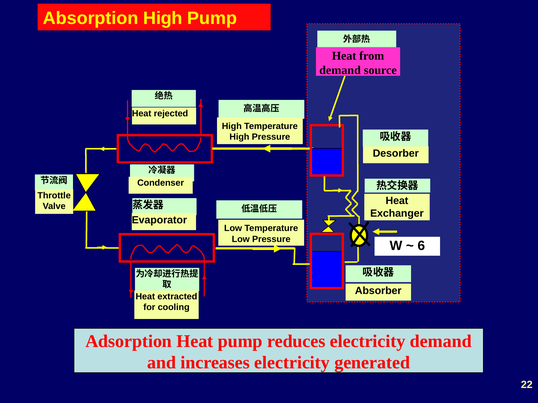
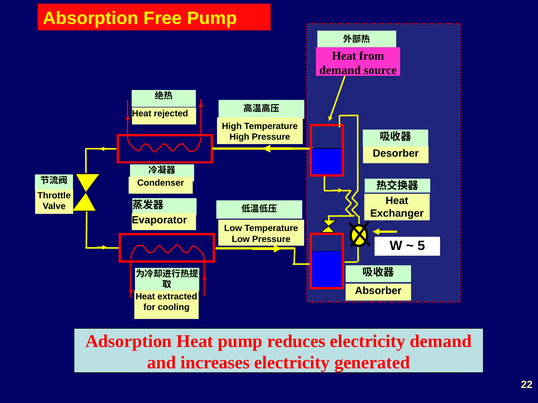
Absorption High: High -> Free
6: 6 -> 5
